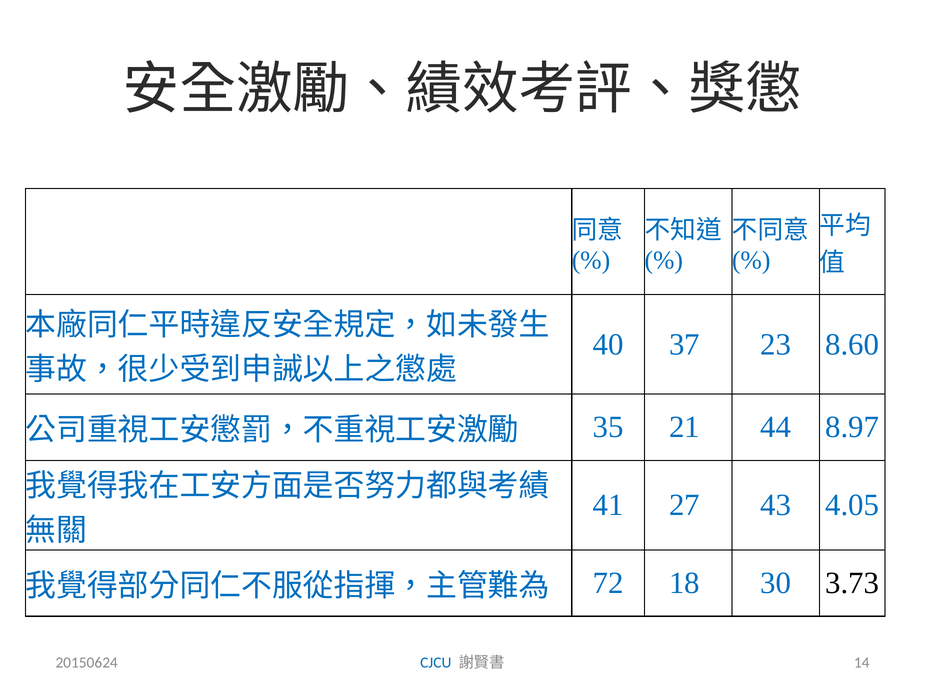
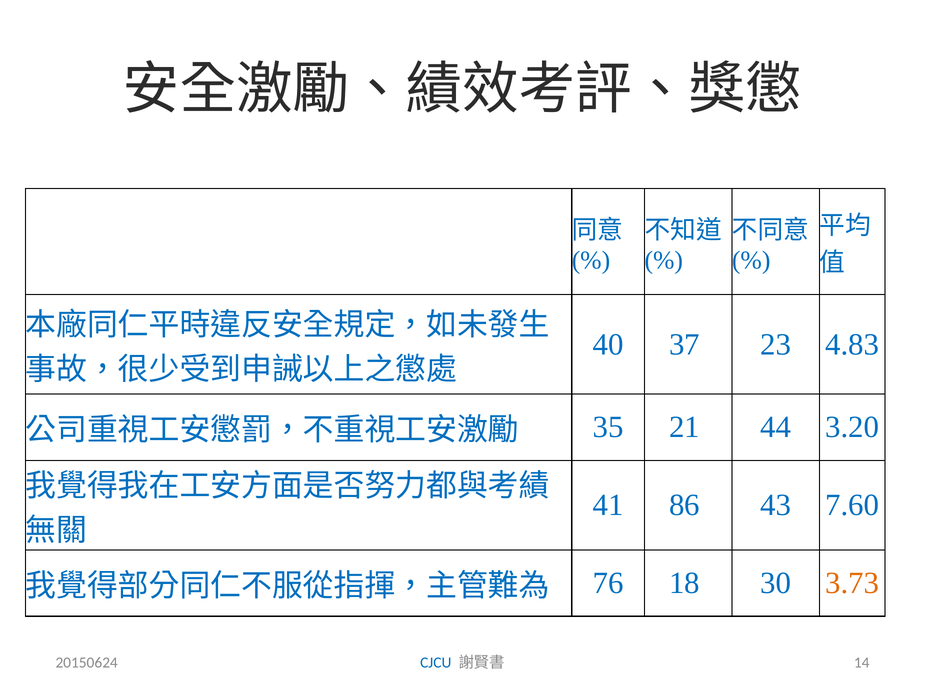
8.60: 8.60 -> 4.83
8.97: 8.97 -> 3.20
27: 27 -> 86
4.05: 4.05 -> 7.60
72: 72 -> 76
3.73 colour: black -> orange
